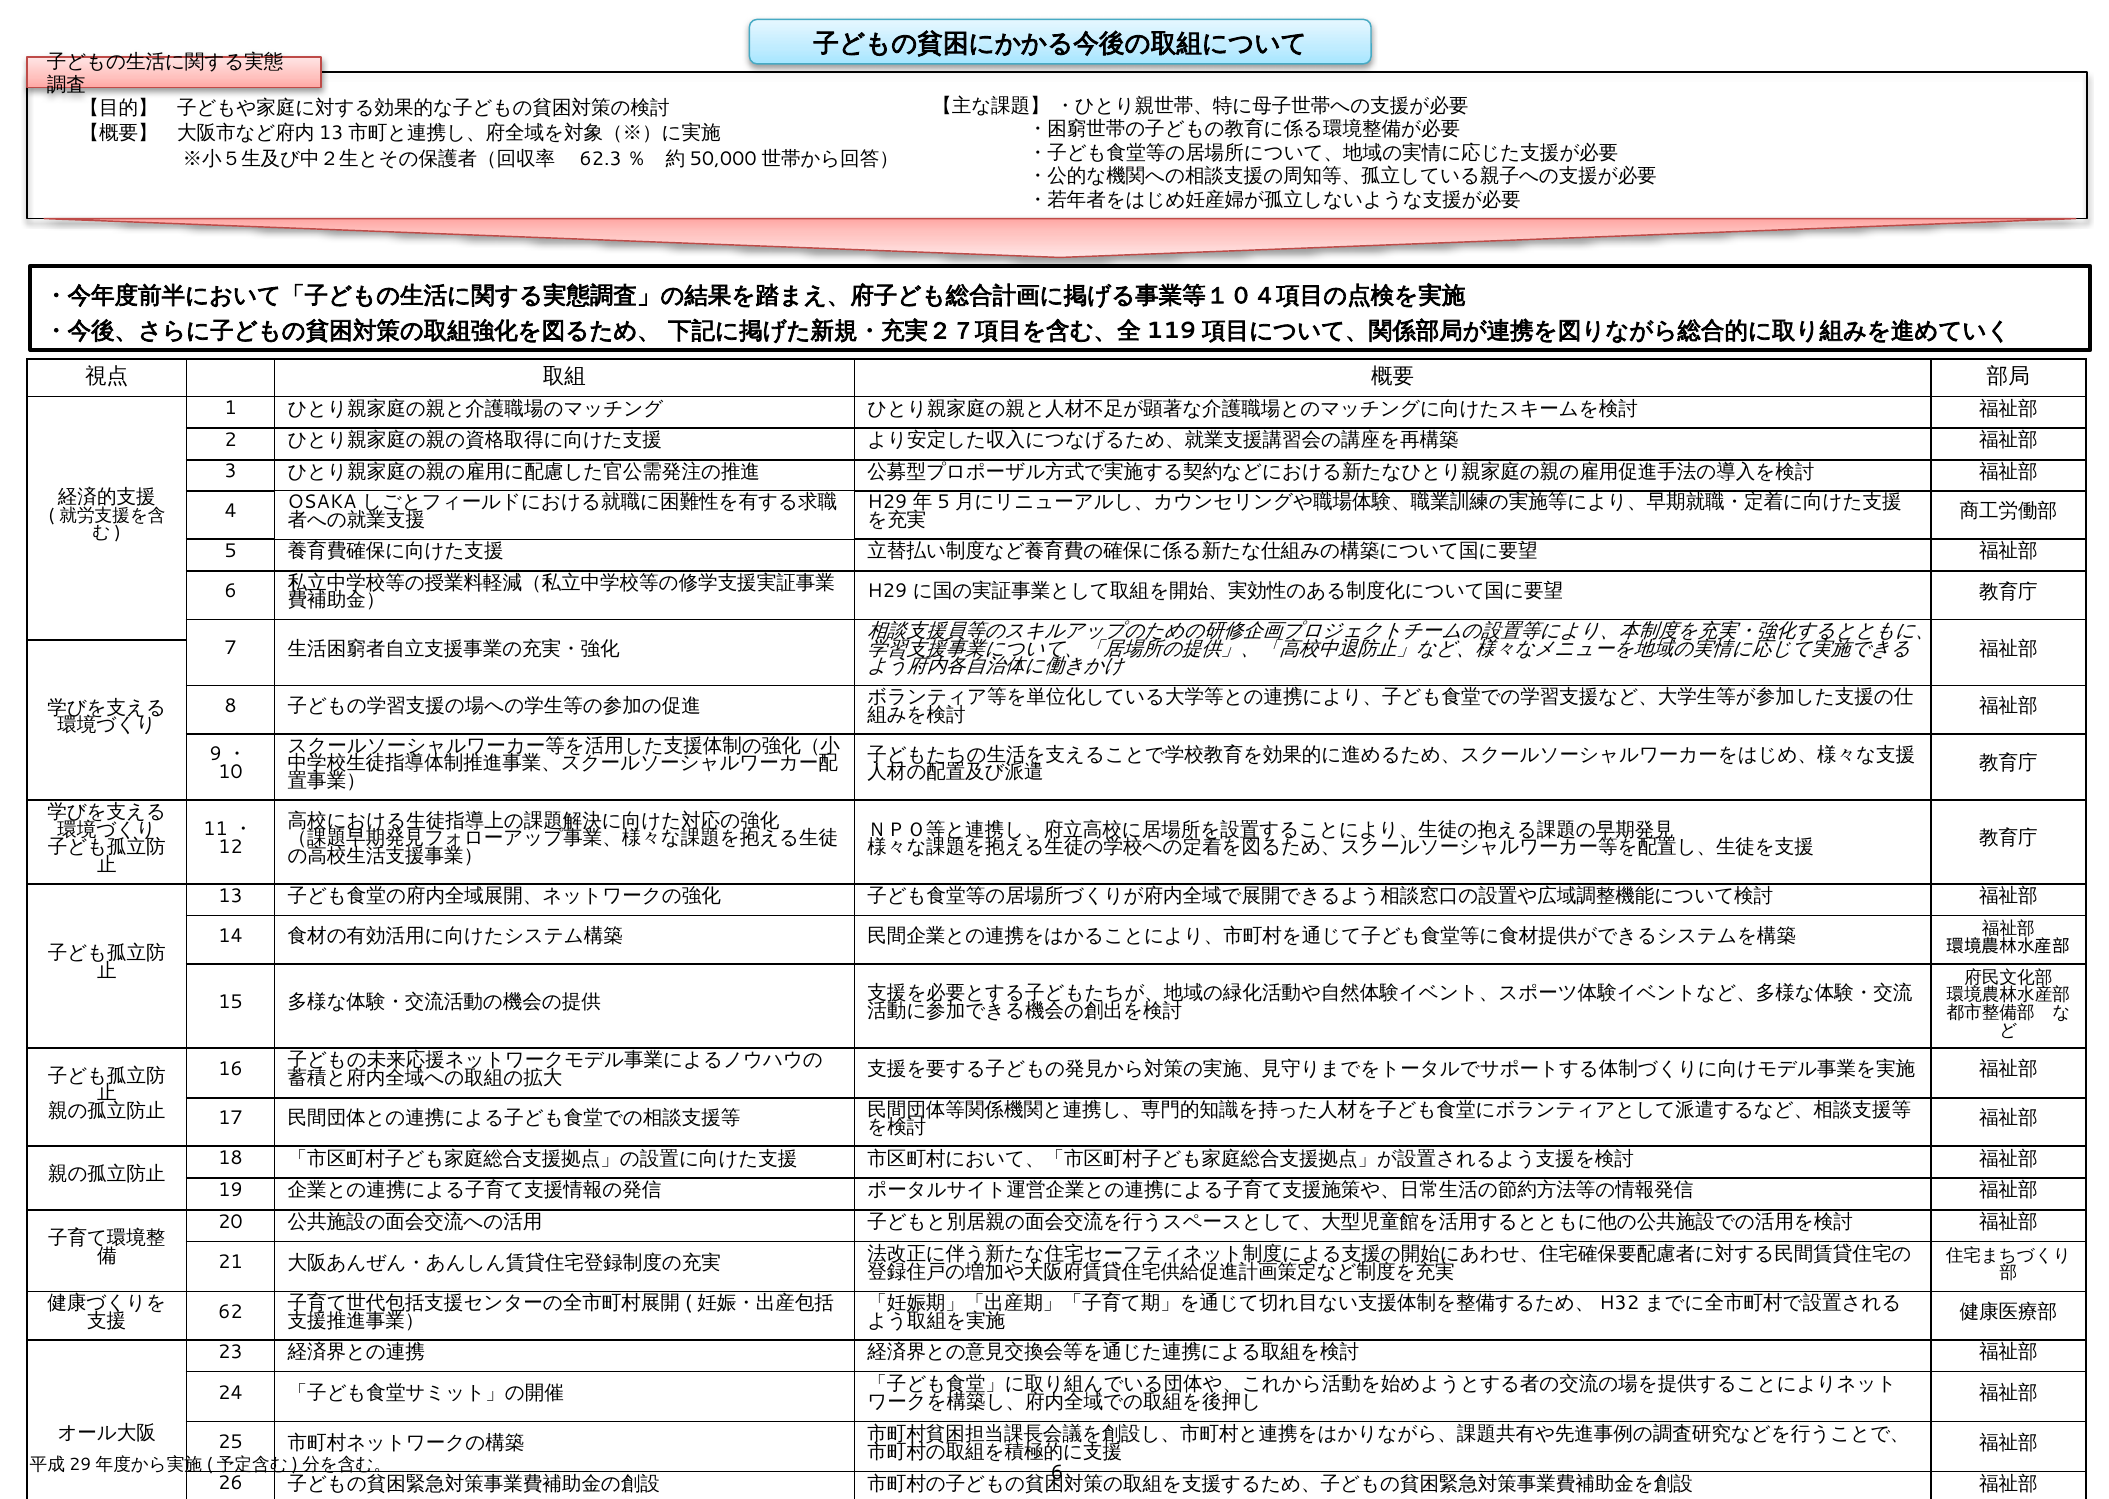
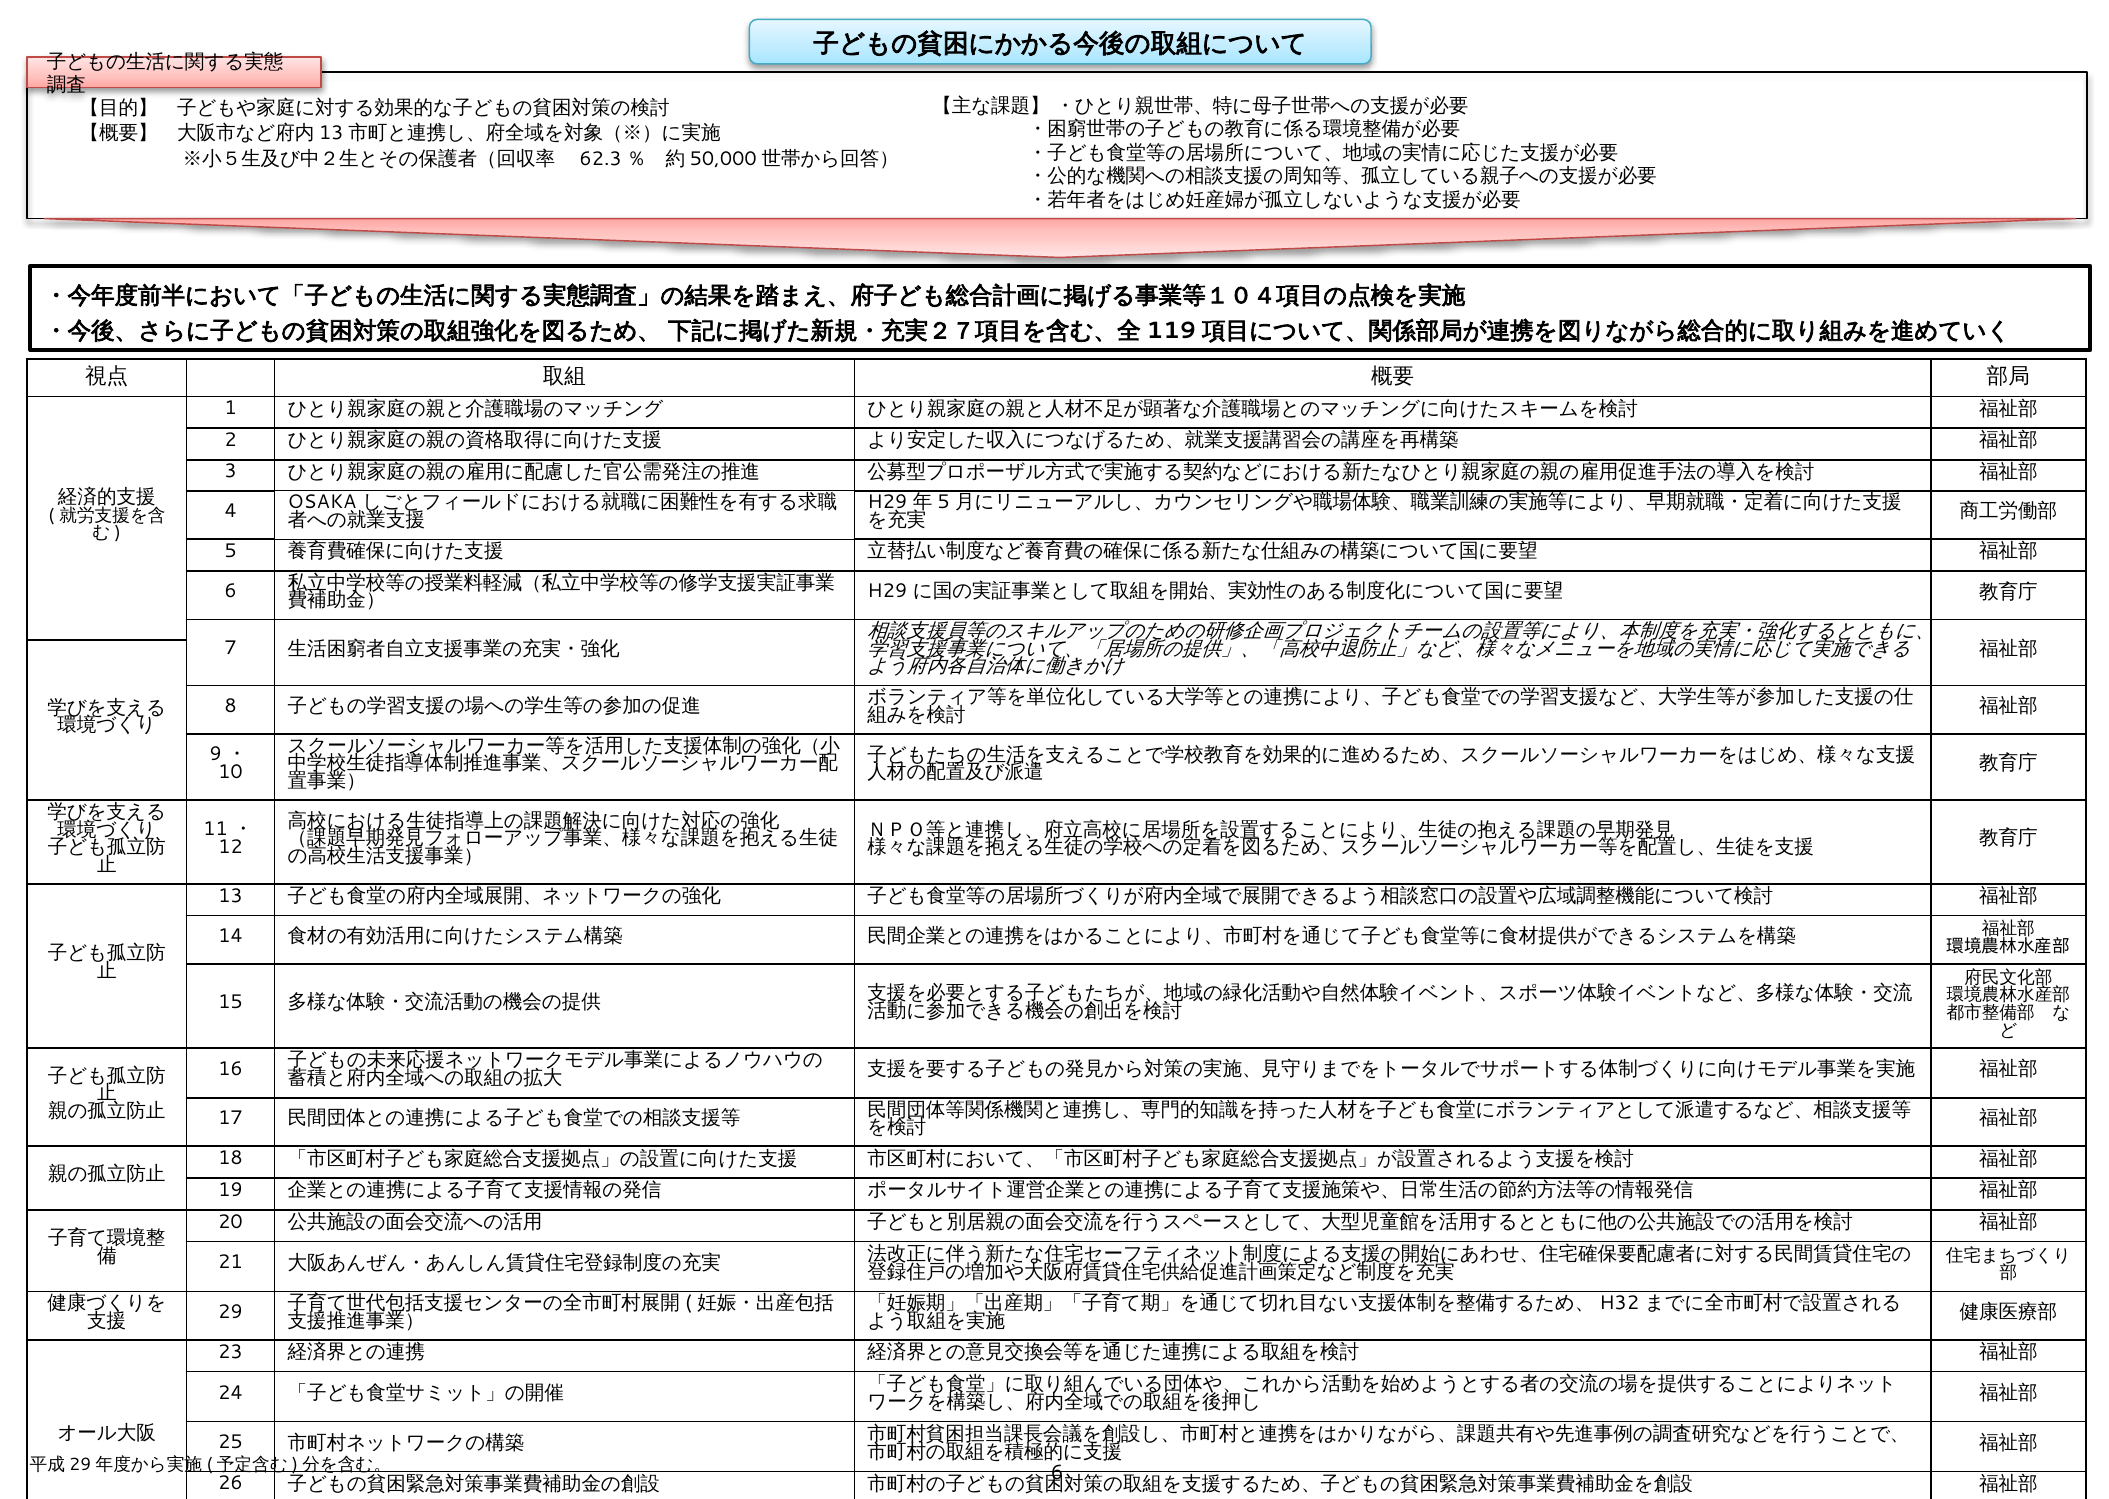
62: 62 -> 29
